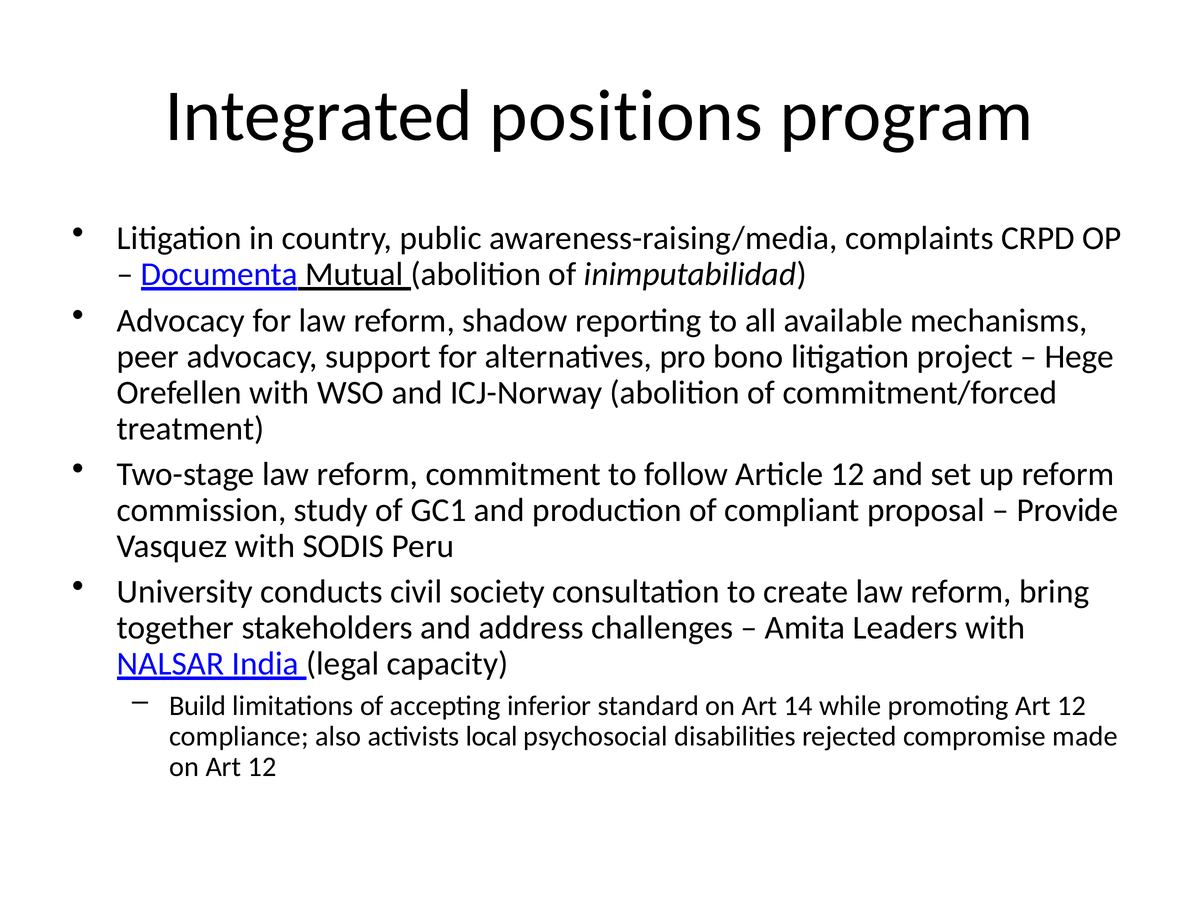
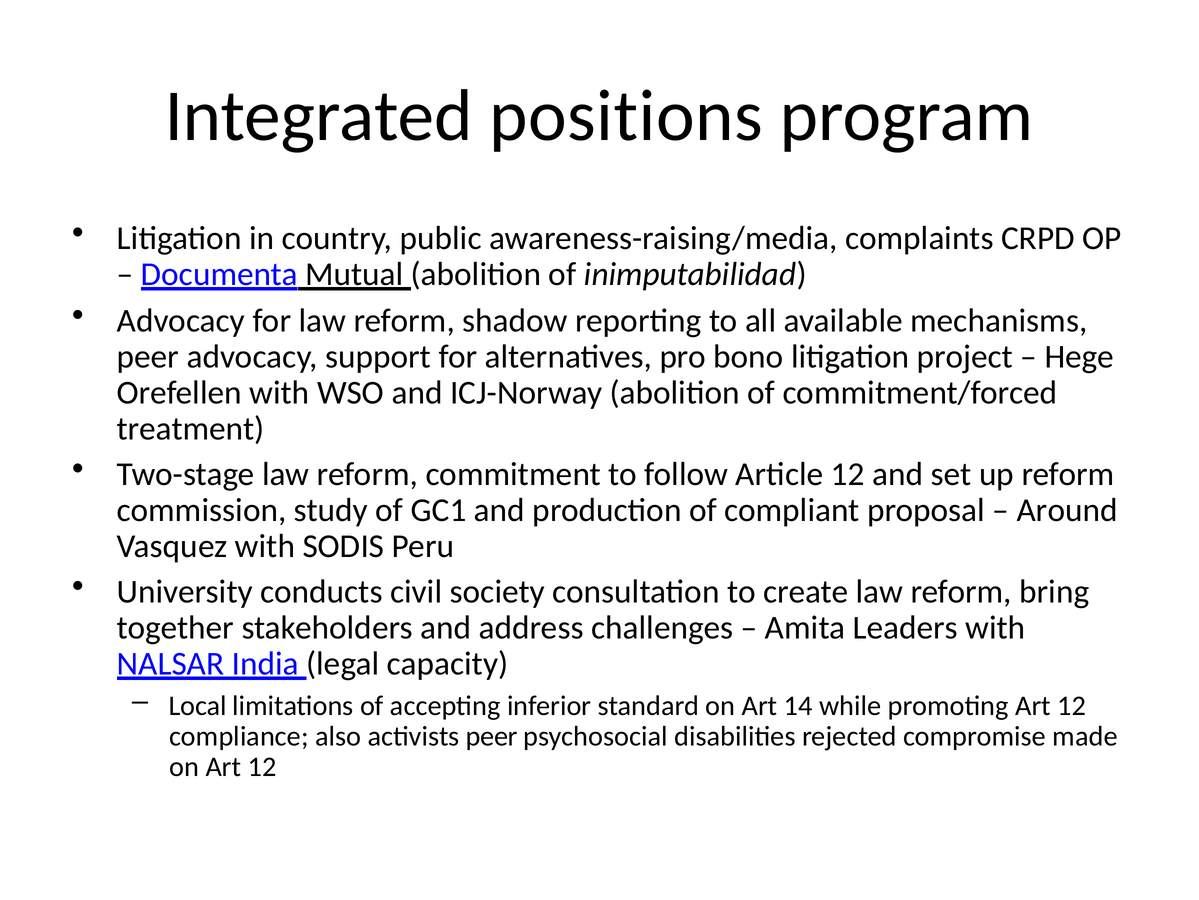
Provide: Provide -> Around
Build: Build -> Local
activists local: local -> peer
